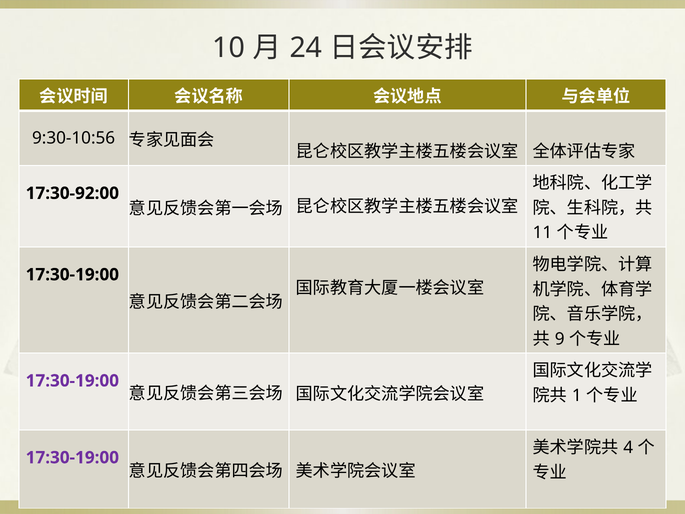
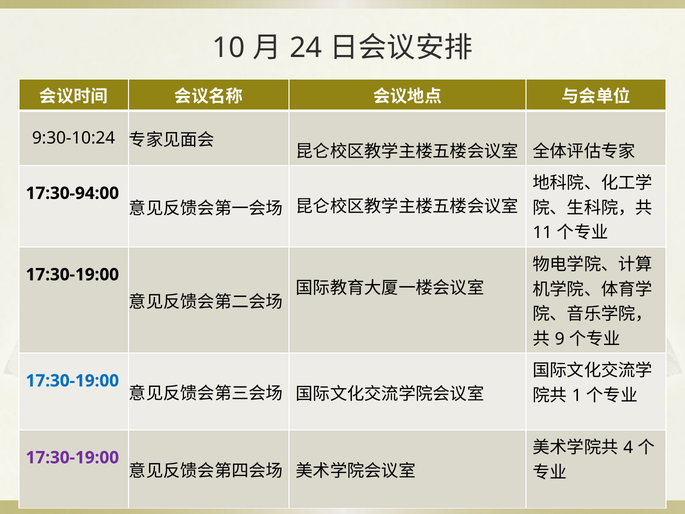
9:30-10:56: 9:30-10:56 -> 9:30-10:24
17:30-92:00: 17:30-92:00 -> 17:30-94:00
17:30-19:00 at (72, 381) colour: purple -> blue
